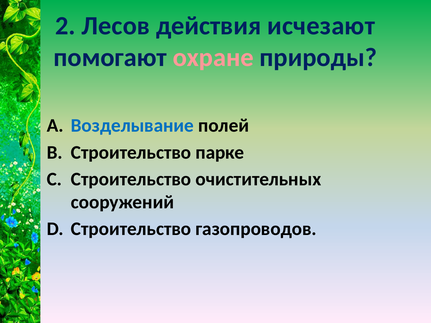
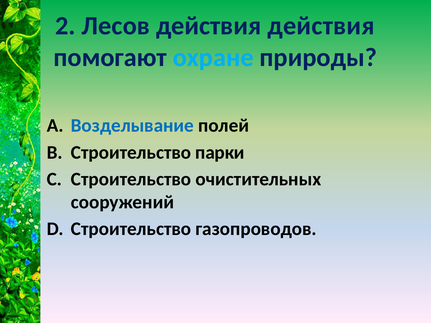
действия исчезают: исчезают -> действия
охране colour: pink -> light blue
парке: парке -> парки
